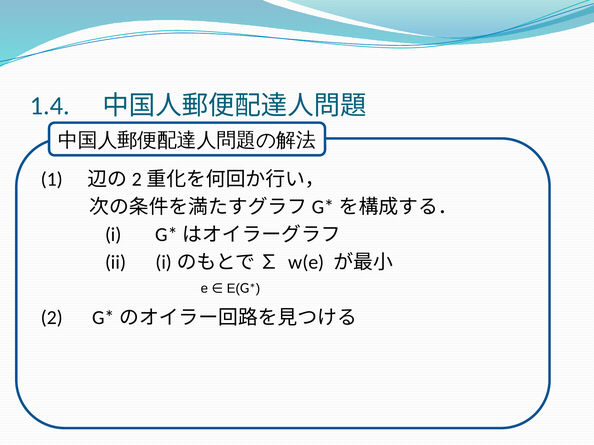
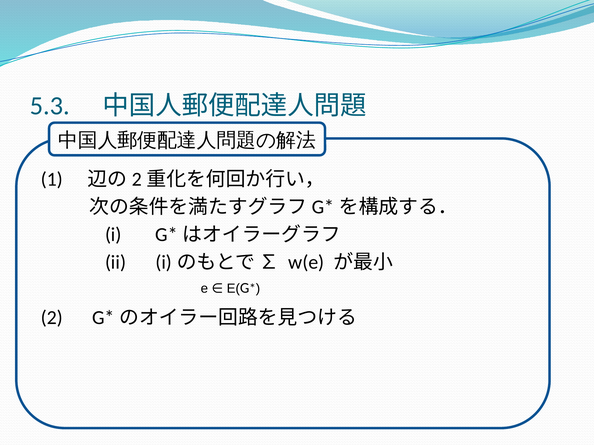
1.4: 1.4 -> 5.3
